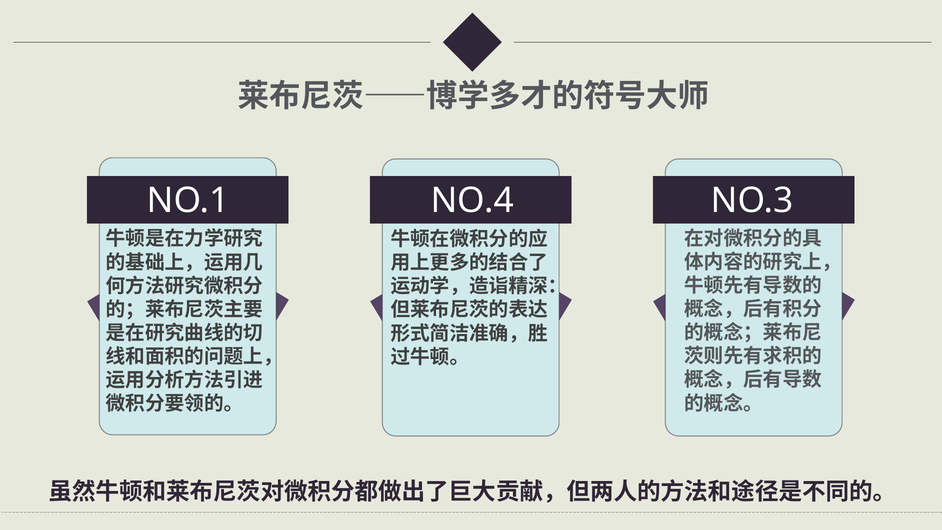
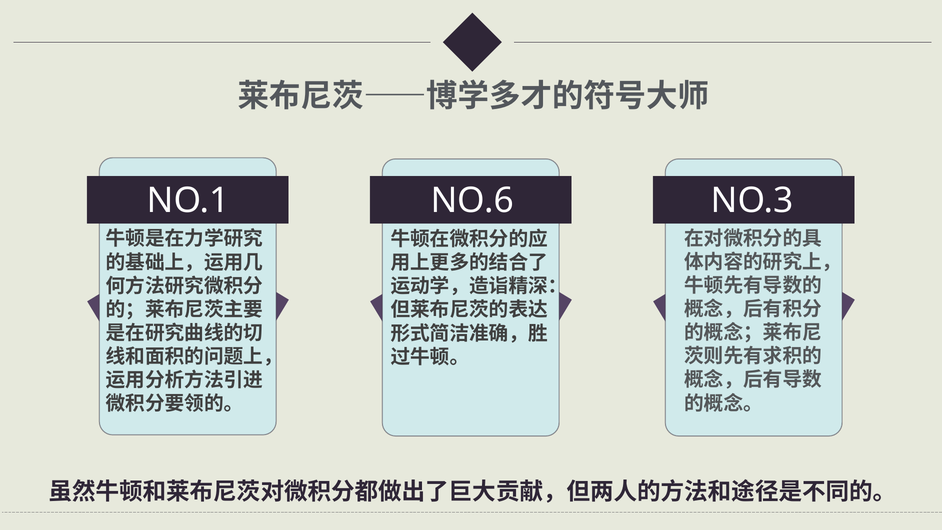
NO.4: NO.4 -> NO.6
